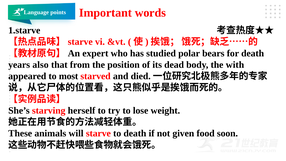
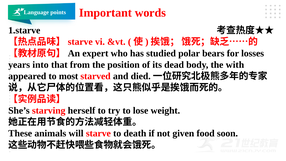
for death: death -> losses
also: also -> into
